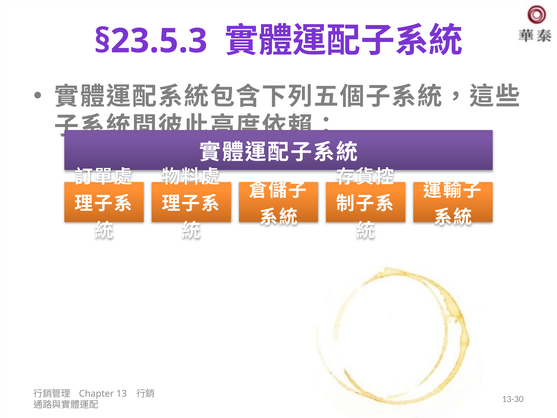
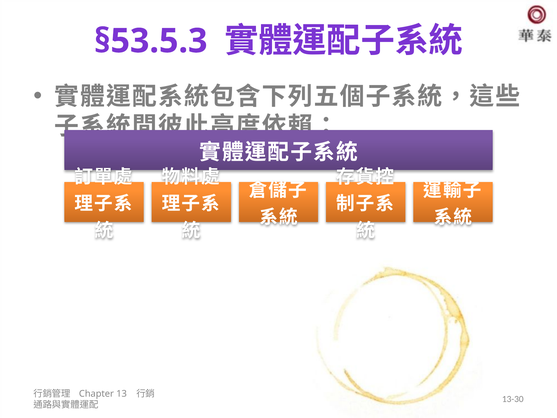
§23.5.3: §23.5.3 -> §53.5.3
